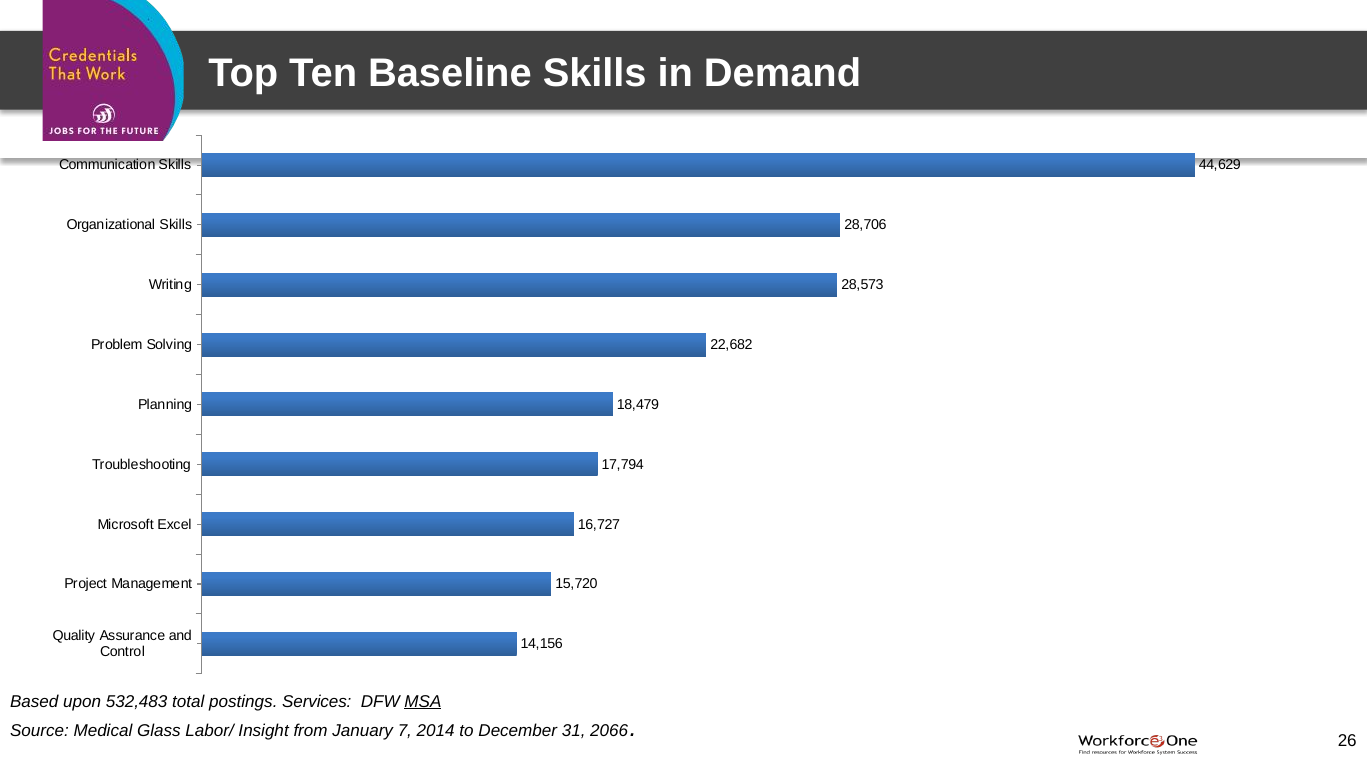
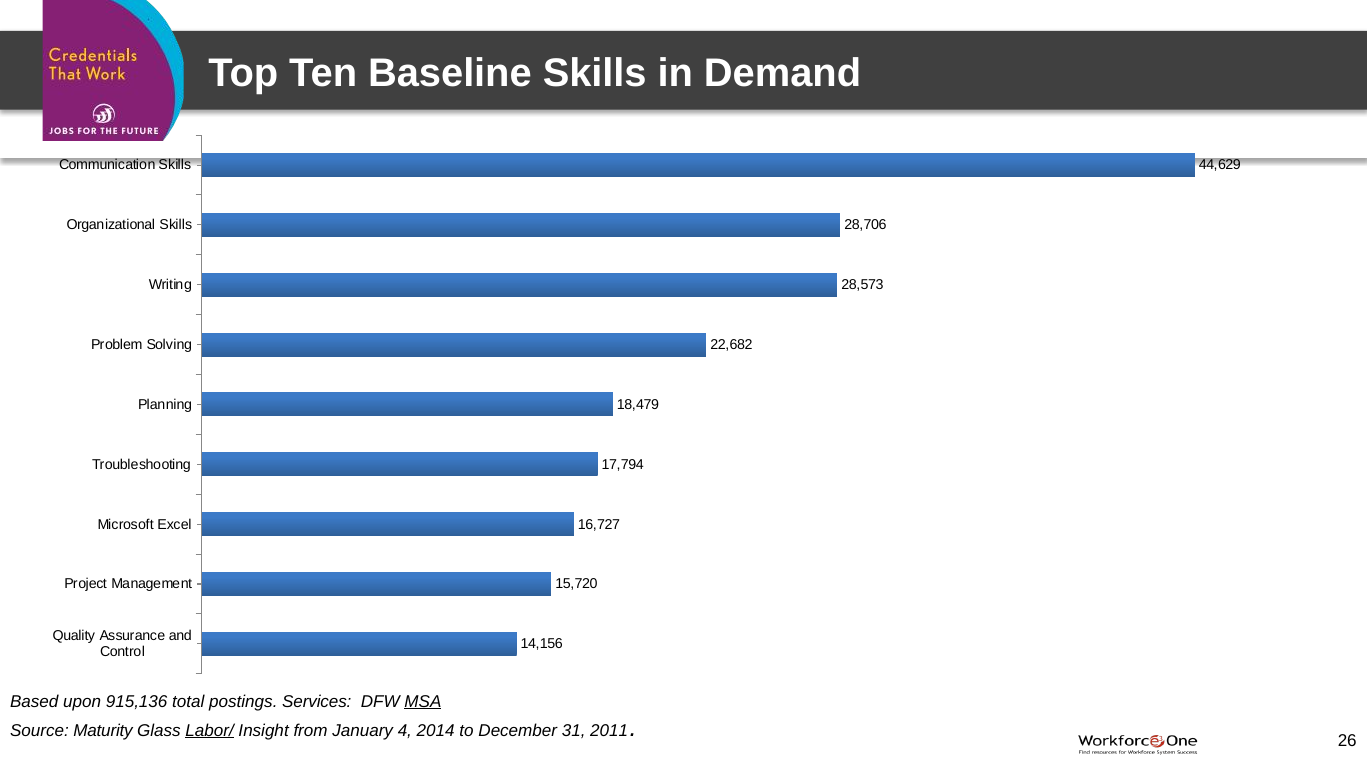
532,483: 532,483 -> 915,136
Medical: Medical -> Maturity
Labor/ underline: none -> present
7: 7 -> 4
2066: 2066 -> 2011
